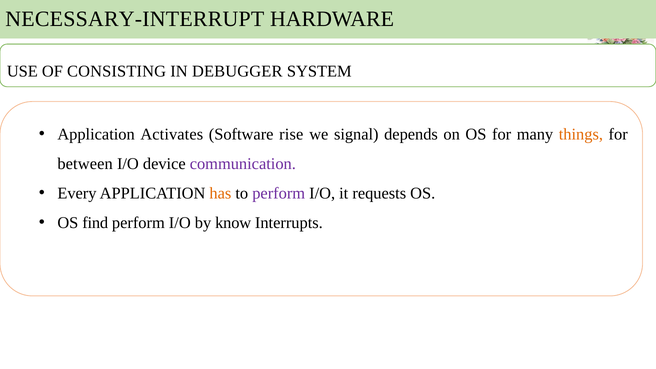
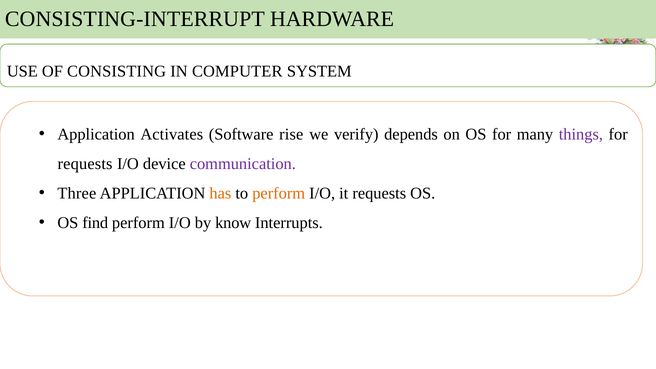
NECESSARY-INTERRUPT: NECESSARY-INTERRUPT -> CONSISTING-INTERRUPT
DEBUGGER: DEBUGGER -> COMPUTER
signal: signal -> verify
things colour: orange -> purple
between at (85, 164): between -> requests
Every: Every -> Three
perform at (279, 193) colour: purple -> orange
